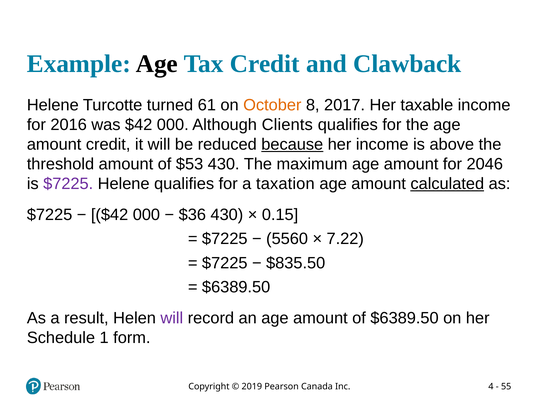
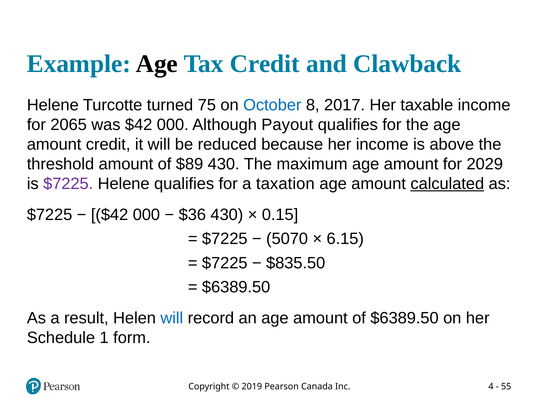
61: 61 -> 75
October colour: orange -> blue
2016: 2016 -> 2065
Clients: Clients -> Payout
because underline: present -> none
$53: $53 -> $89
2046: 2046 -> 2029
5560: 5560 -> 5070
7.22: 7.22 -> 6.15
will at (172, 318) colour: purple -> blue
